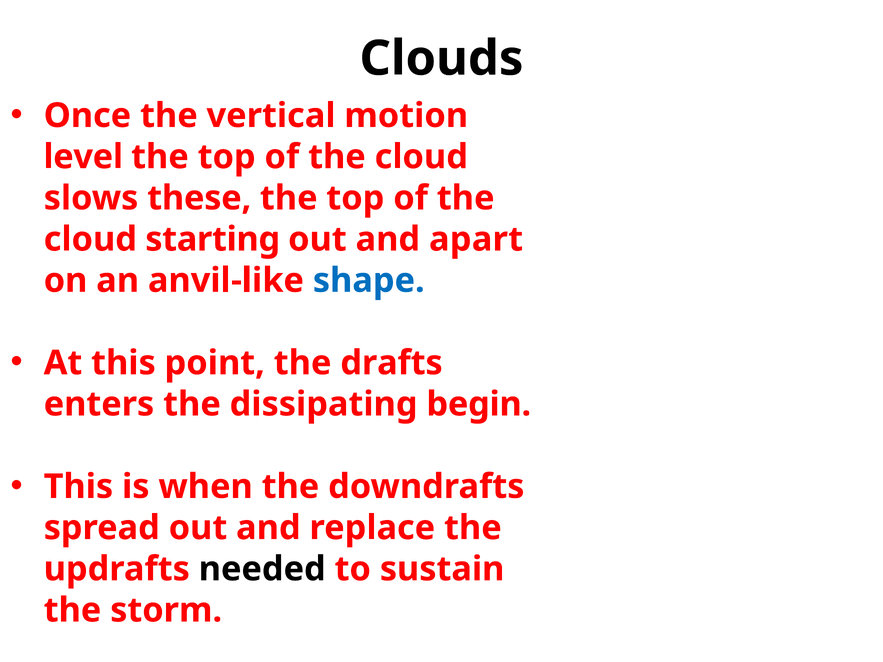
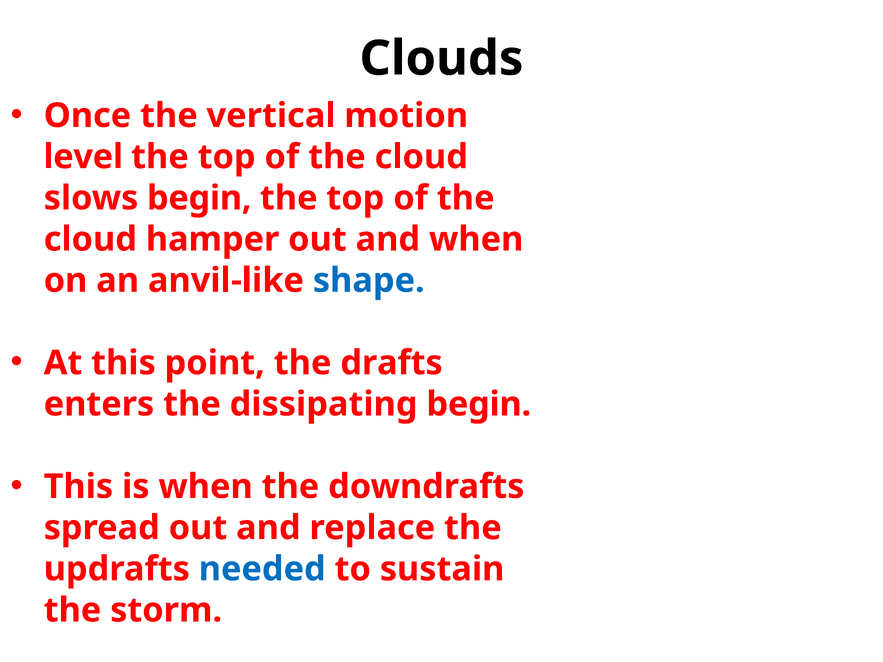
slows these: these -> begin
starting: starting -> hamper
and apart: apart -> when
needed colour: black -> blue
